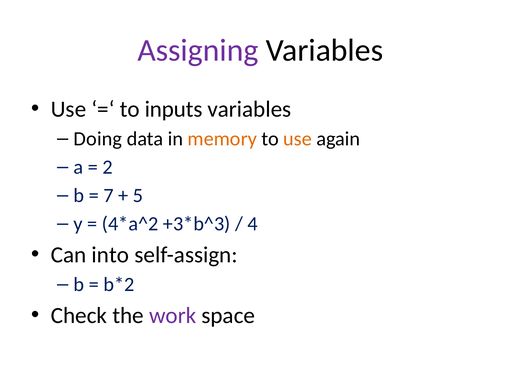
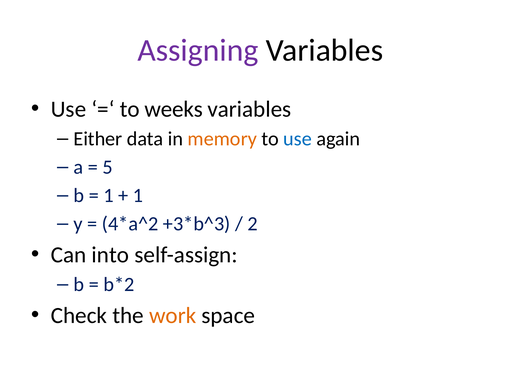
inputs: inputs -> weeks
Doing: Doing -> Either
use at (298, 139) colour: orange -> blue
2: 2 -> 5
7 at (108, 196): 7 -> 1
5 at (138, 196): 5 -> 1
4: 4 -> 2
work colour: purple -> orange
